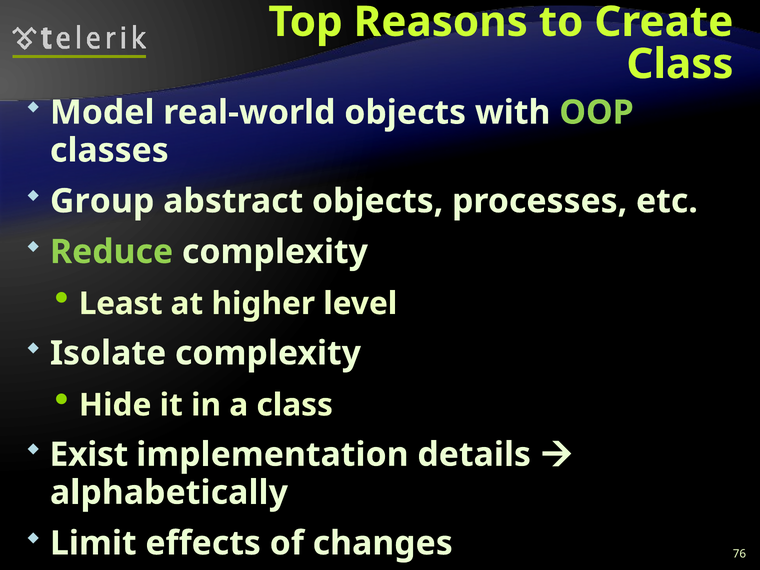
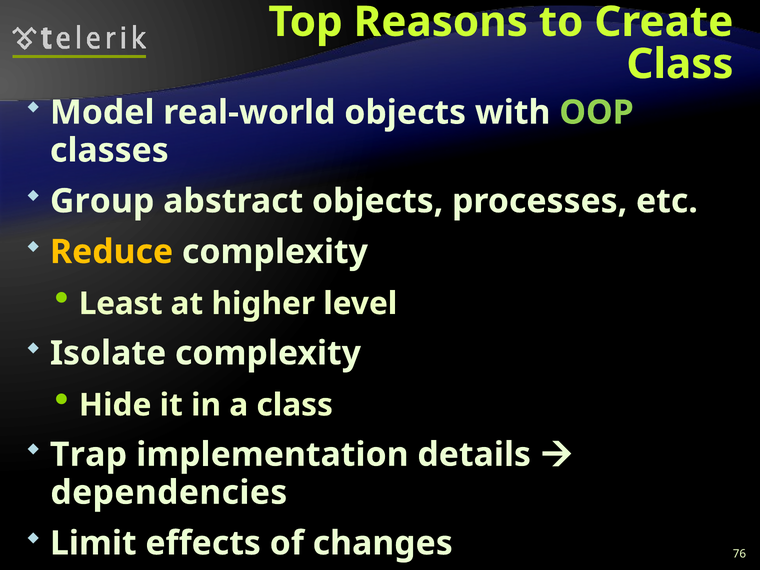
Reduce colour: light green -> yellow
Exist: Exist -> Trap
alphabetically: alphabetically -> dependencies
